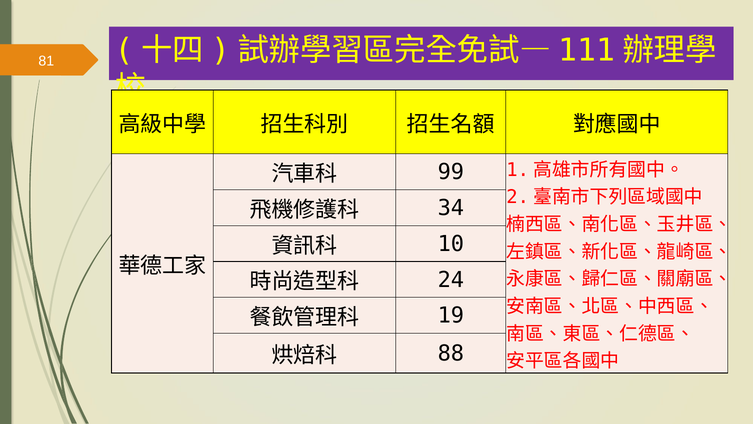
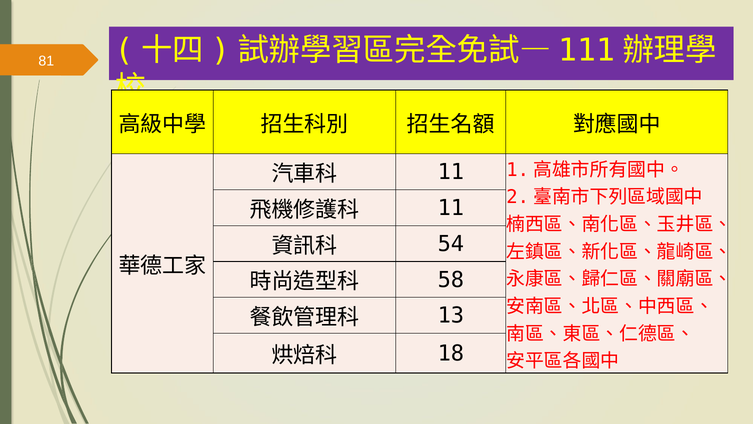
99 at (451, 172): 99 -> 11
34 at (451, 208): 34 -> 11
10: 10 -> 54
24: 24 -> 58
19: 19 -> 13
88: 88 -> 18
